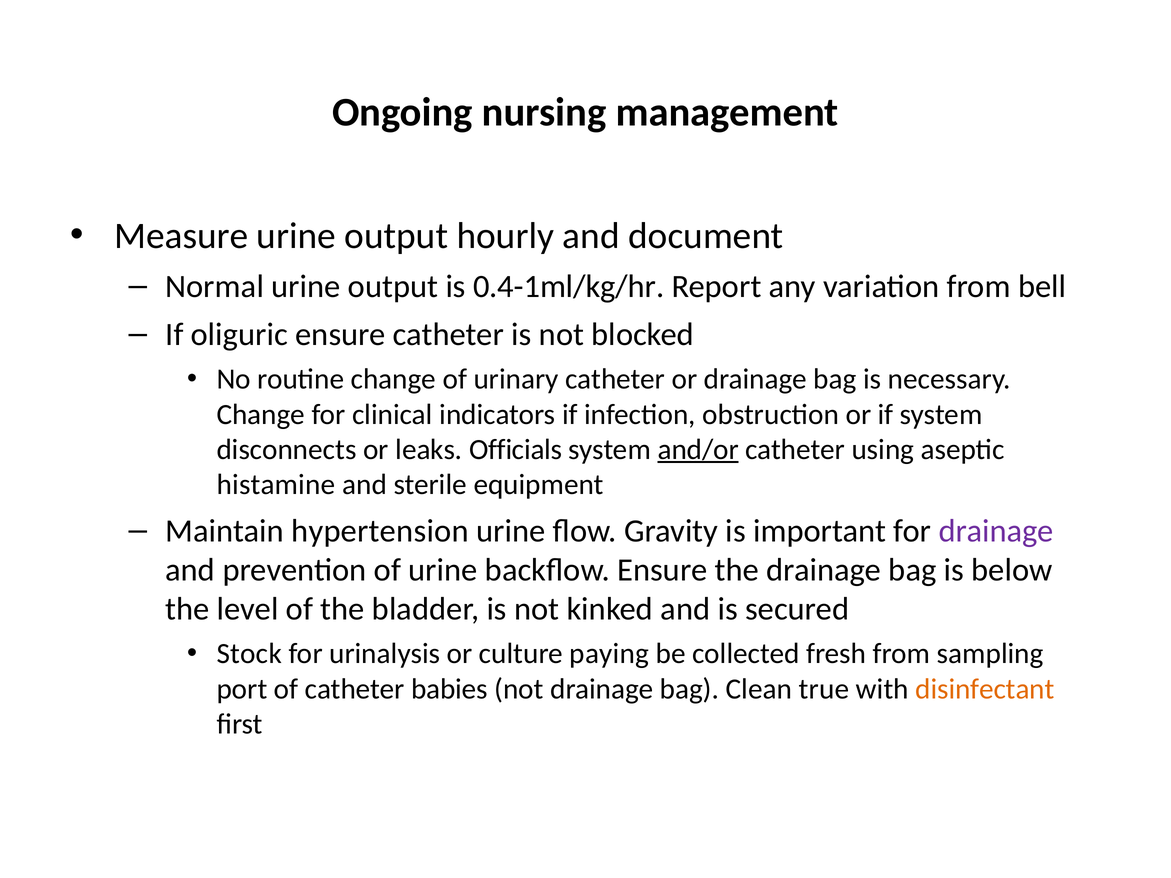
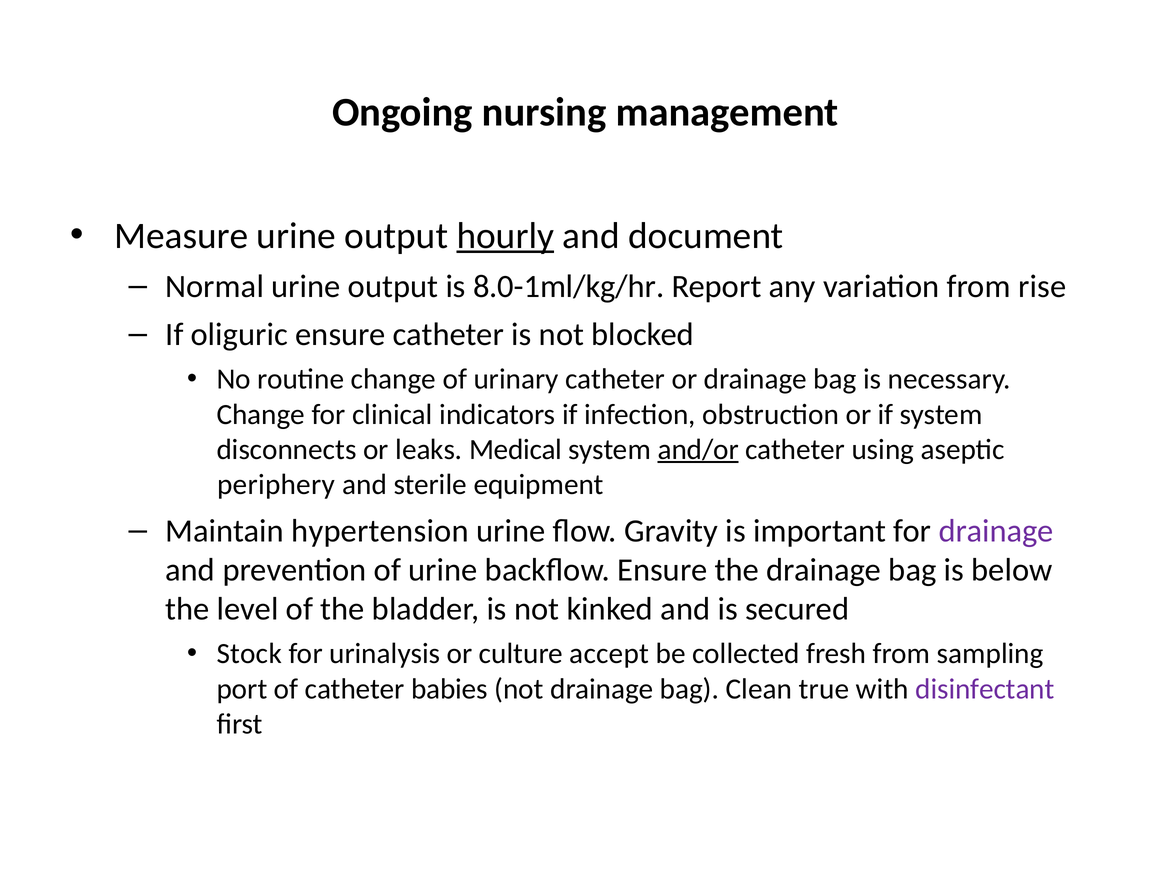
hourly underline: none -> present
0.4-1ml/kg/hr: 0.4-1ml/kg/hr -> 8.0-1ml/kg/hr
bell: bell -> rise
Officials: Officials -> Medical
histamine: histamine -> periphery
paying: paying -> accept
disinfectant colour: orange -> purple
